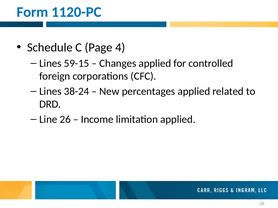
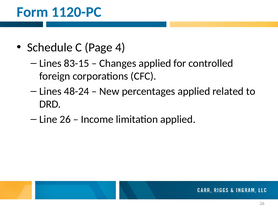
59-15: 59-15 -> 83-15
38-24: 38-24 -> 48-24
